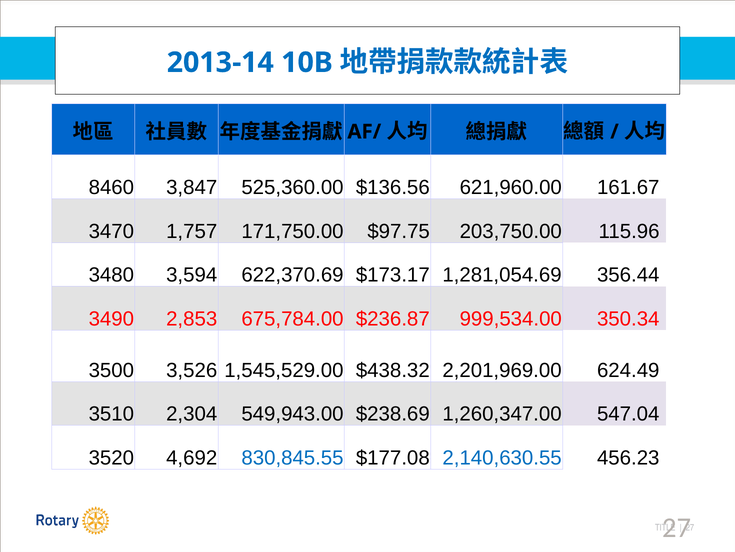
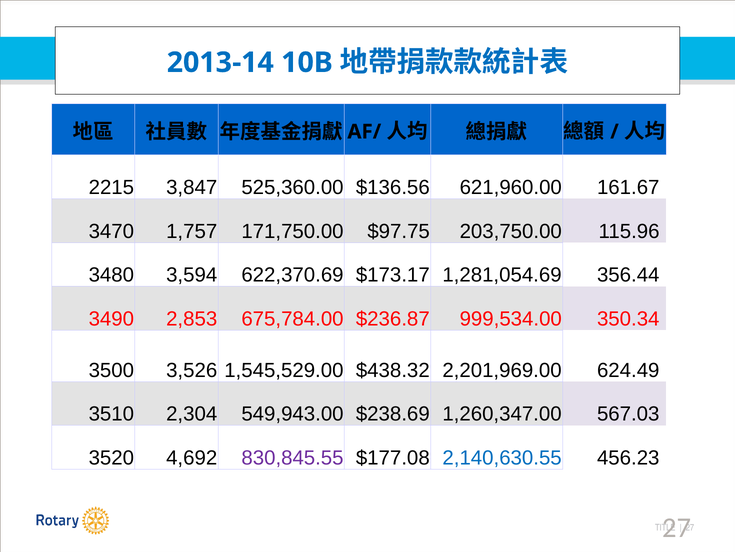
8460: 8460 -> 2215
547.04: 547.04 -> 567.03
830,845.55 colour: blue -> purple
